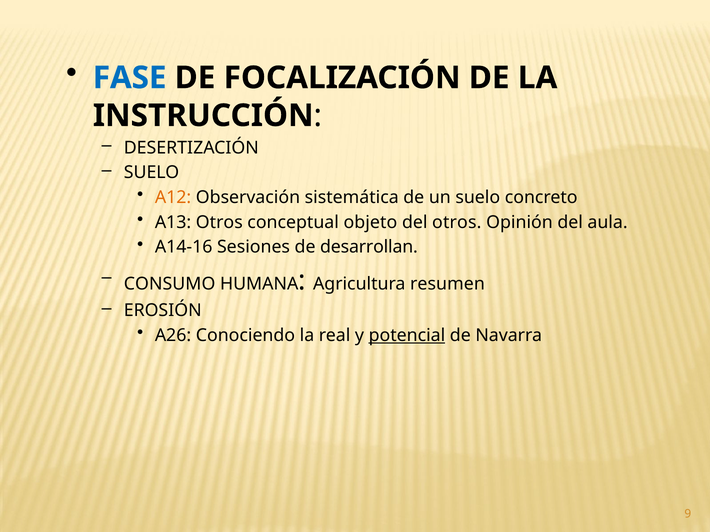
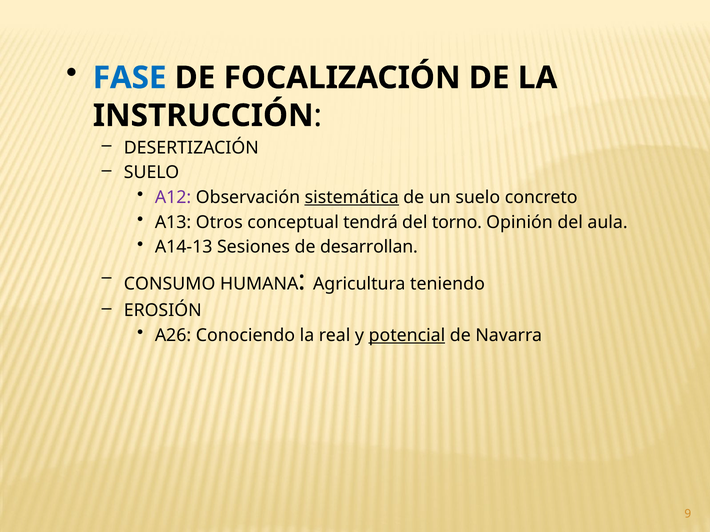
A12 colour: orange -> purple
sistemática underline: none -> present
objeto: objeto -> tendrá
del otros: otros -> torno
A14-16: A14-16 -> A14-13
resumen: resumen -> teniendo
